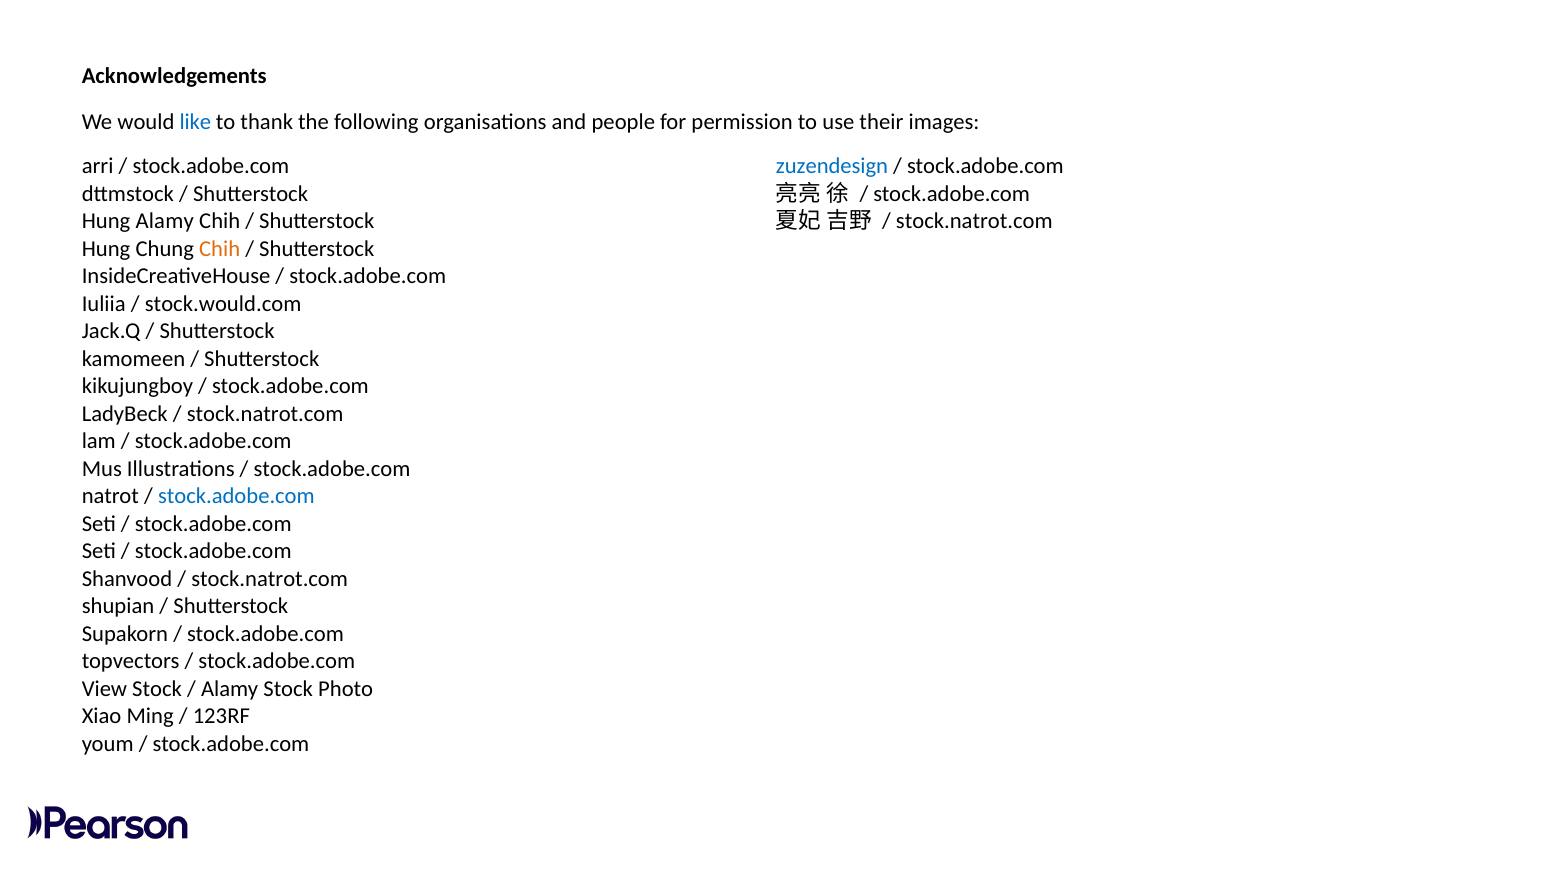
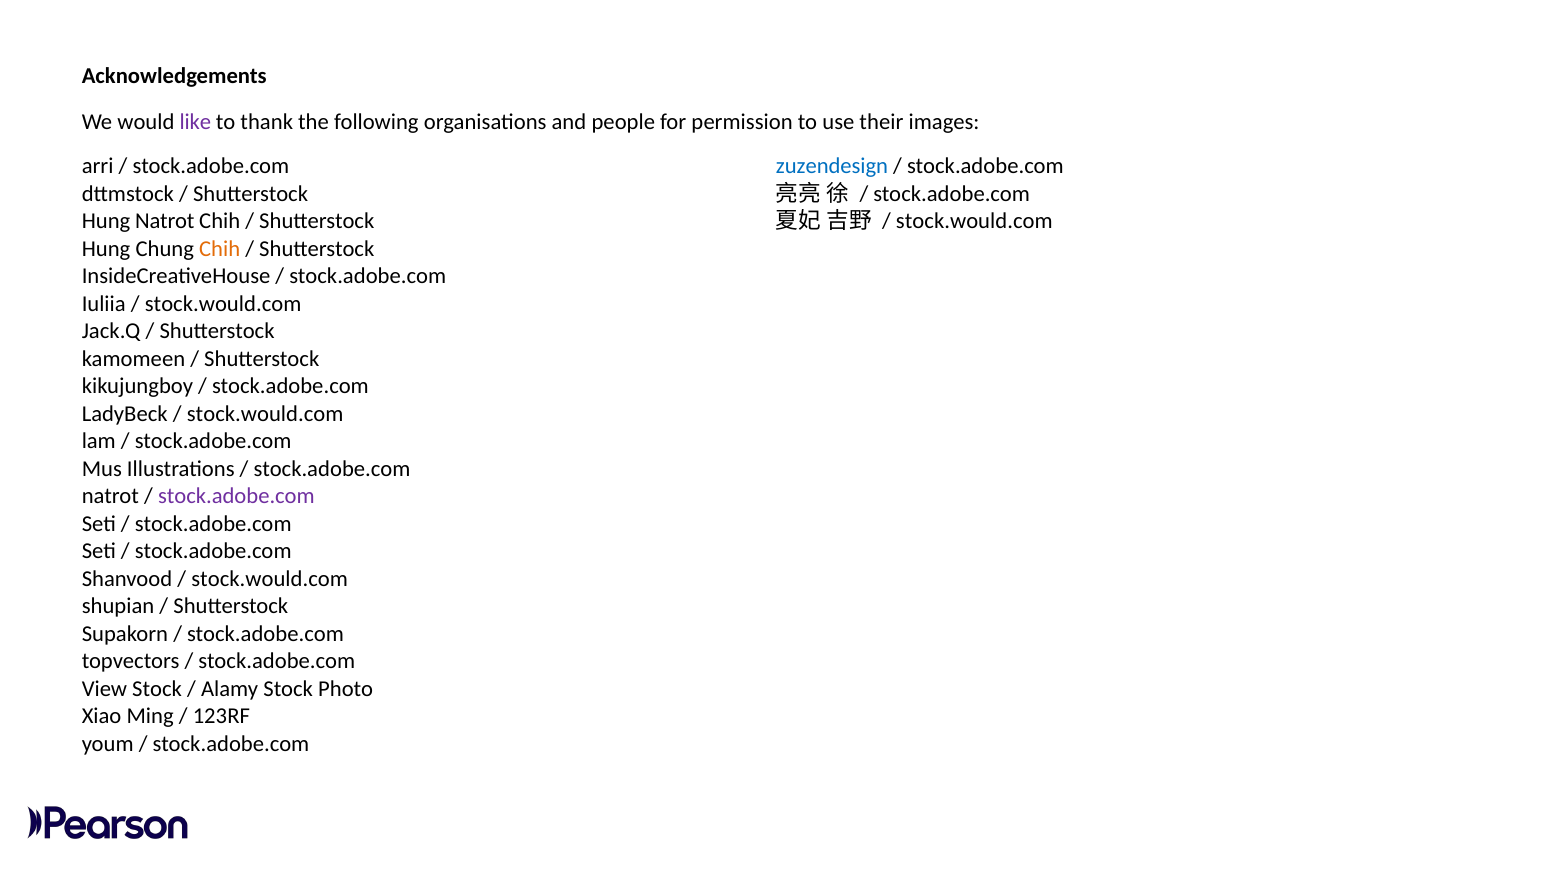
like colour: blue -> purple
Hung Alamy: Alamy -> Natrot
stock.natrot.com at (974, 221): stock.natrot.com -> stock.would.com
stock.natrot.com at (265, 414): stock.natrot.com -> stock.would.com
stock.adobe.com at (236, 496) colour: blue -> purple
stock.natrot.com at (270, 579): stock.natrot.com -> stock.would.com
